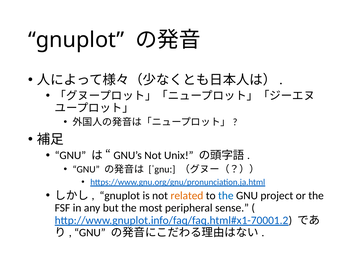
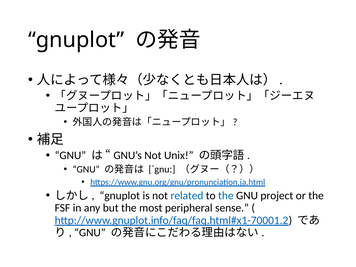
related colour: orange -> blue
